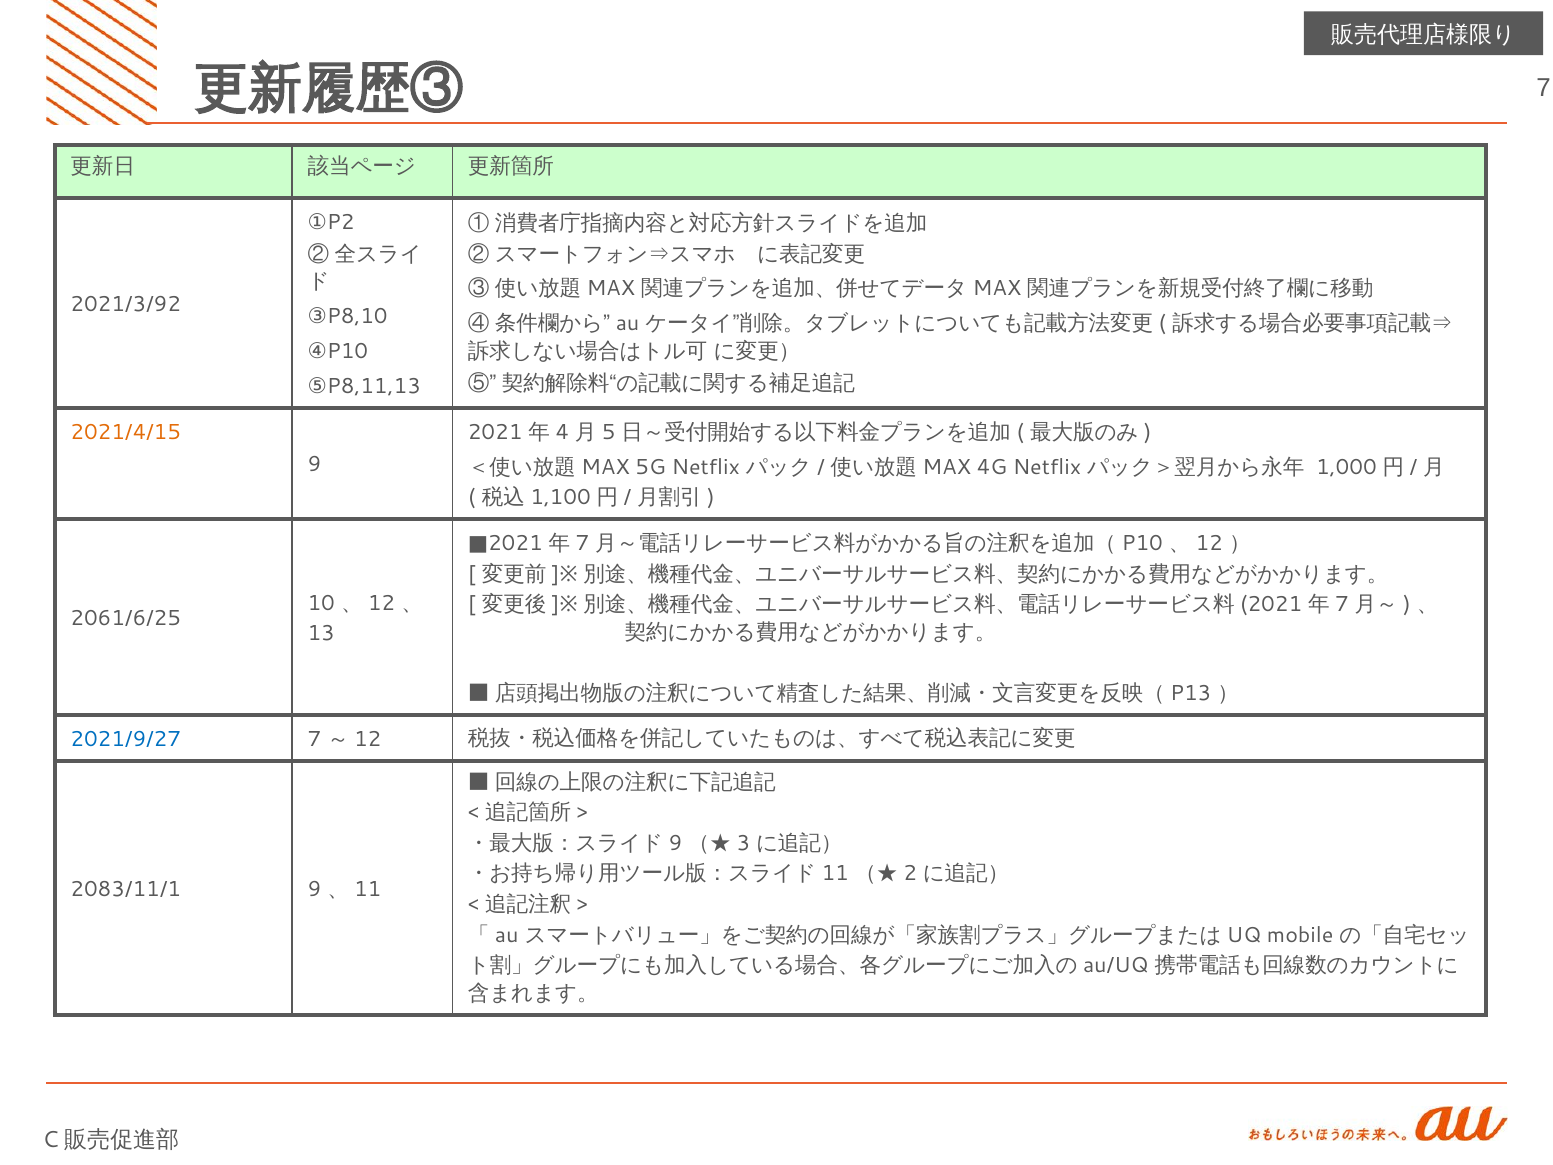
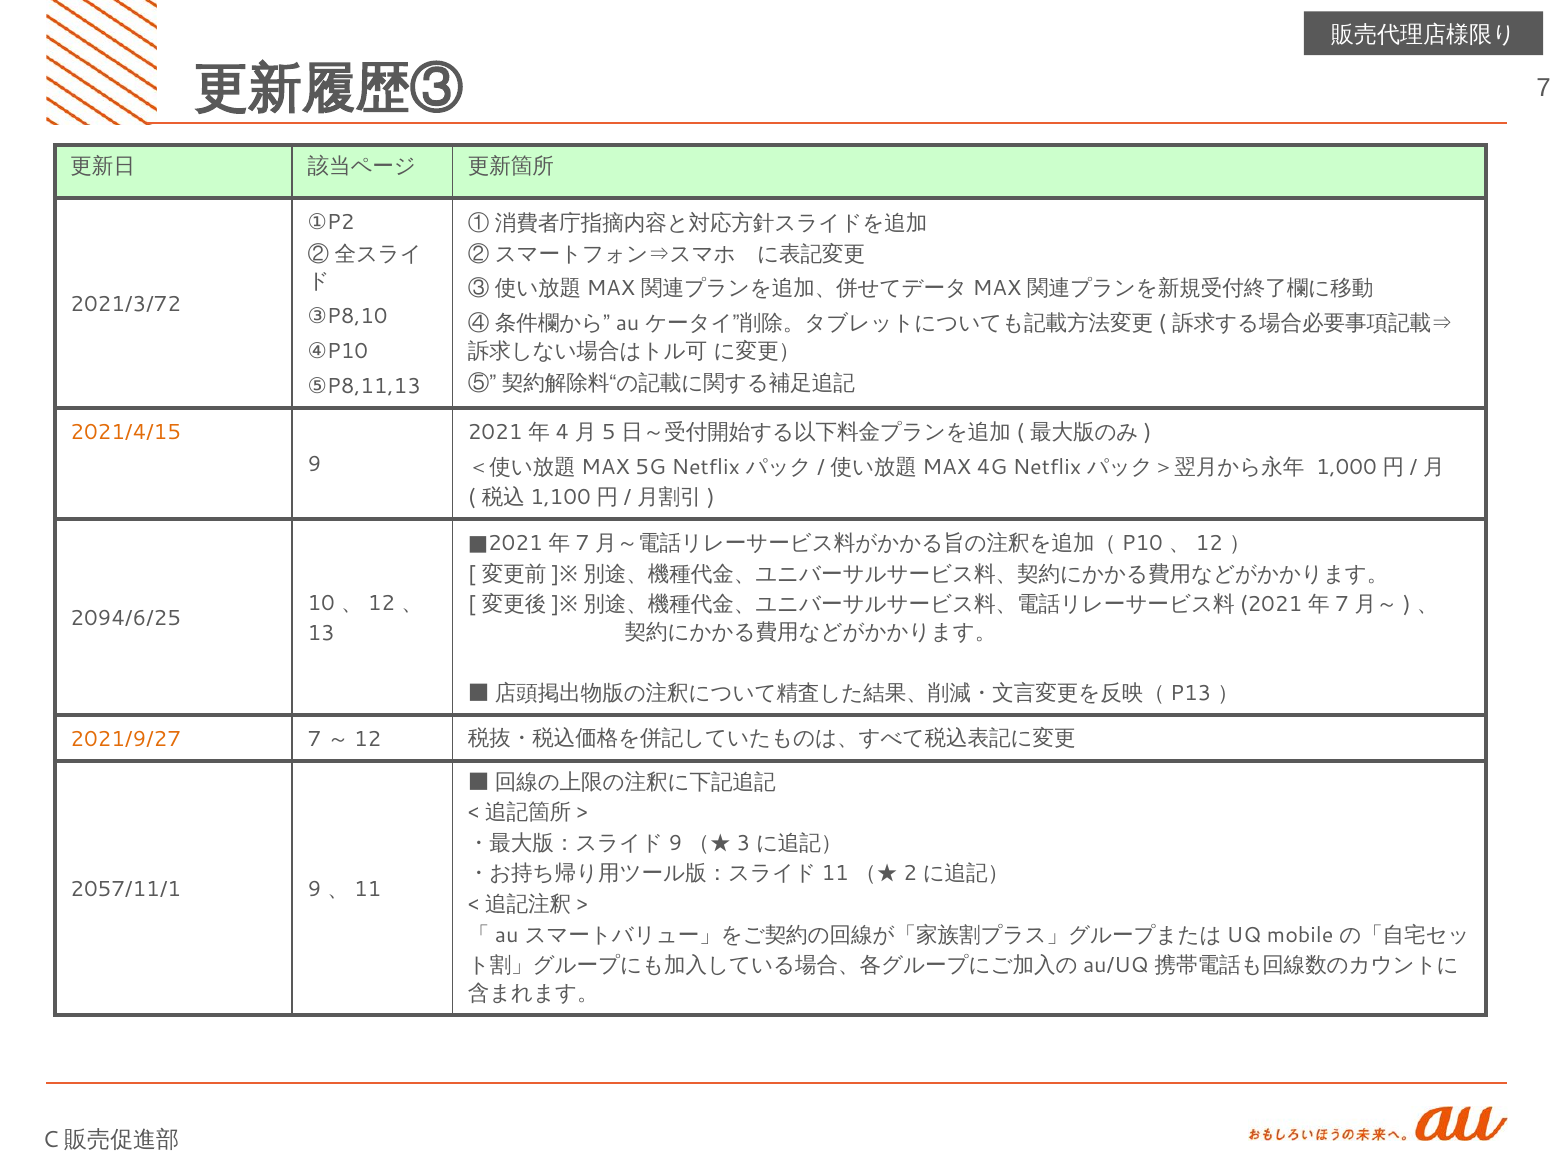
2021/3/92: 2021/3/92 -> 2021/3/72
2061/6/25: 2061/6/25 -> 2094/6/25
2021/9/27 colour: blue -> orange
2083/11/1: 2083/11/1 -> 2057/11/1
